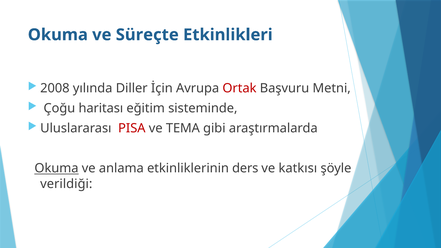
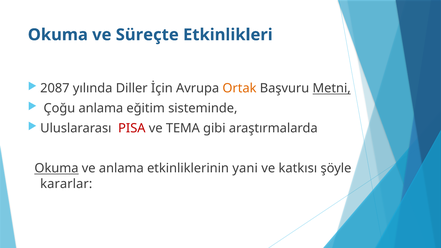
2008: 2008 -> 2087
Ortak colour: red -> orange
Metni underline: none -> present
Çoğu haritası: haritası -> anlama
ders: ders -> yani
verildiği: verildiği -> kararlar
